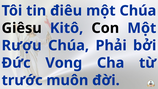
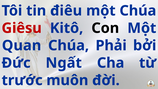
Giêsu colour: black -> red
Rượu: Rượu -> Quan
Vong: Vong -> Ngất
